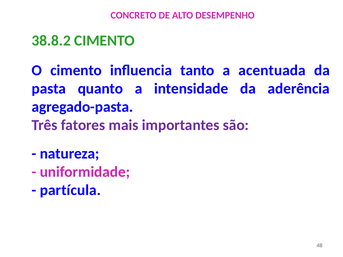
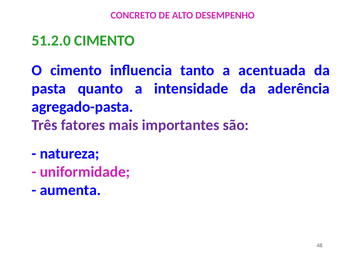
38.8.2: 38.8.2 -> 51.2.0
partícula: partícula -> aumenta
